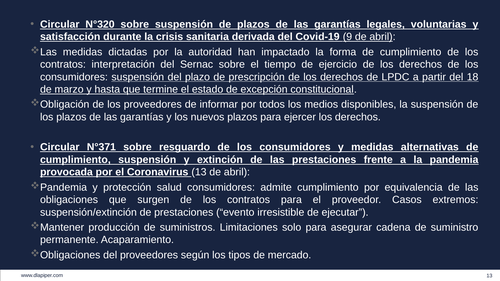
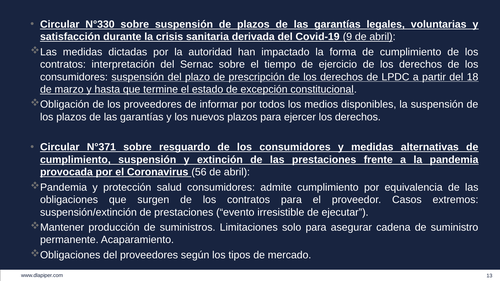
N°320: N°320 -> N°330
Coronavirus 13: 13 -> 56
